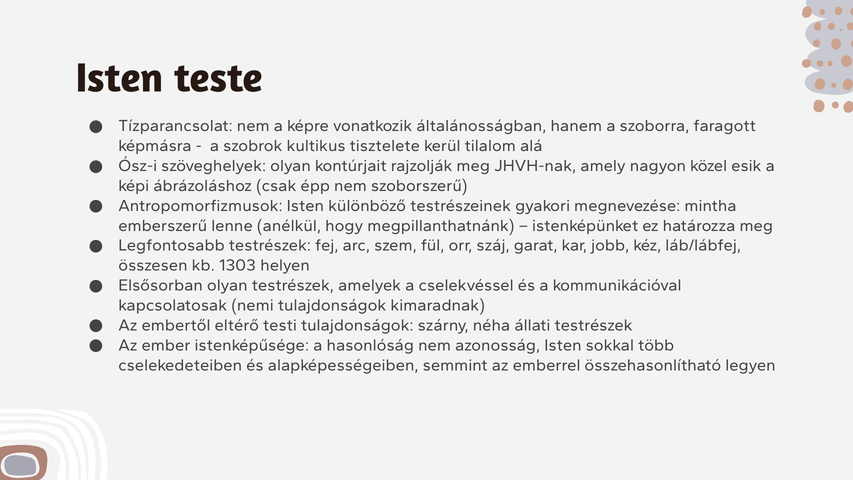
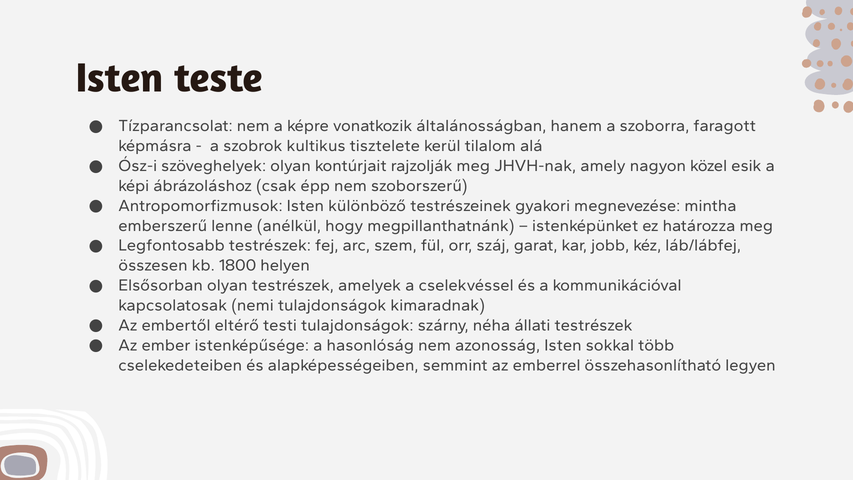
1303: 1303 -> 1800
